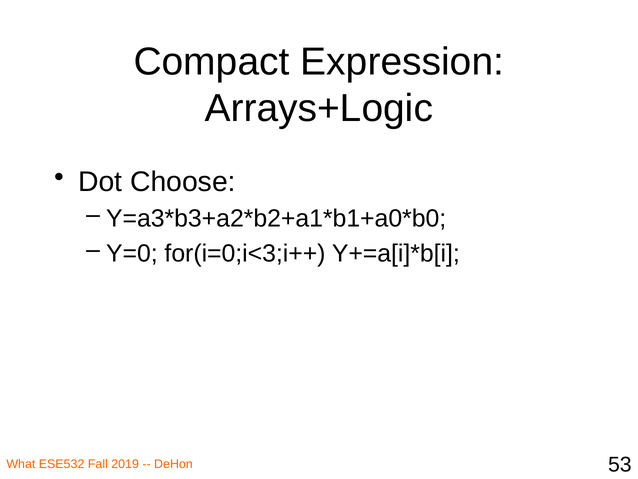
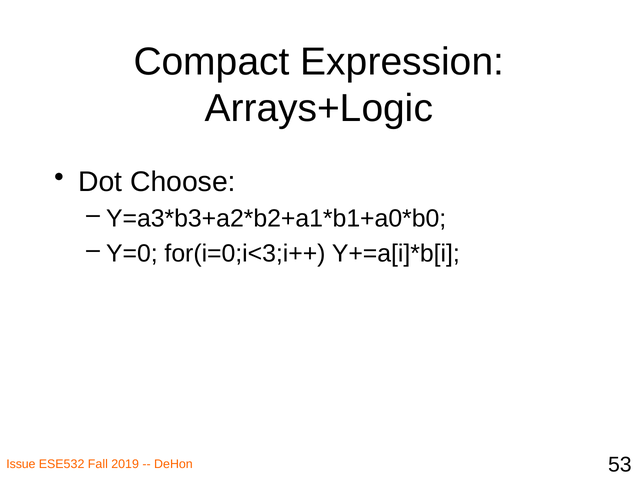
What: What -> Issue
